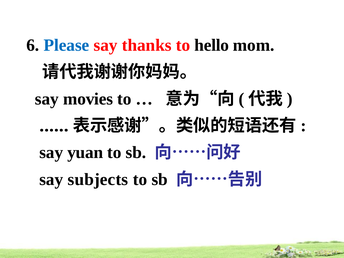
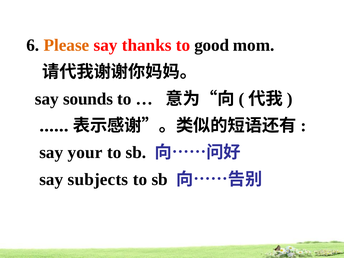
Please colour: blue -> orange
hello: hello -> good
movies: movies -> sounds
yuan: yuan -> your
